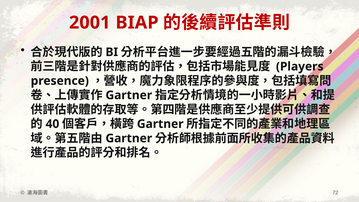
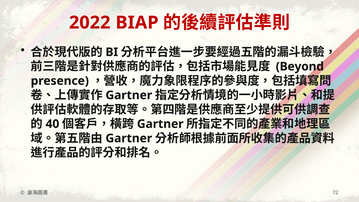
2001: 2001 -> 2022
Players: Players -> Beyond
